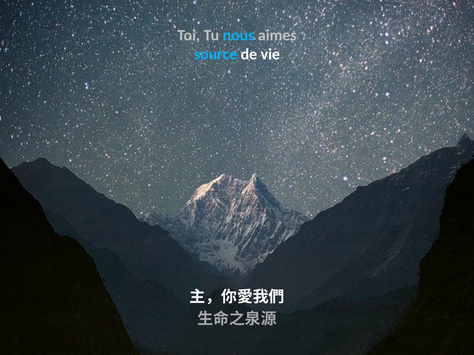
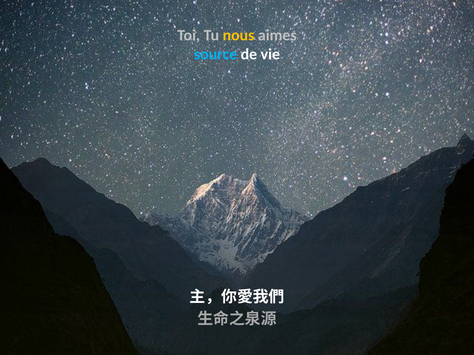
nous colour: light blue -> yellow
